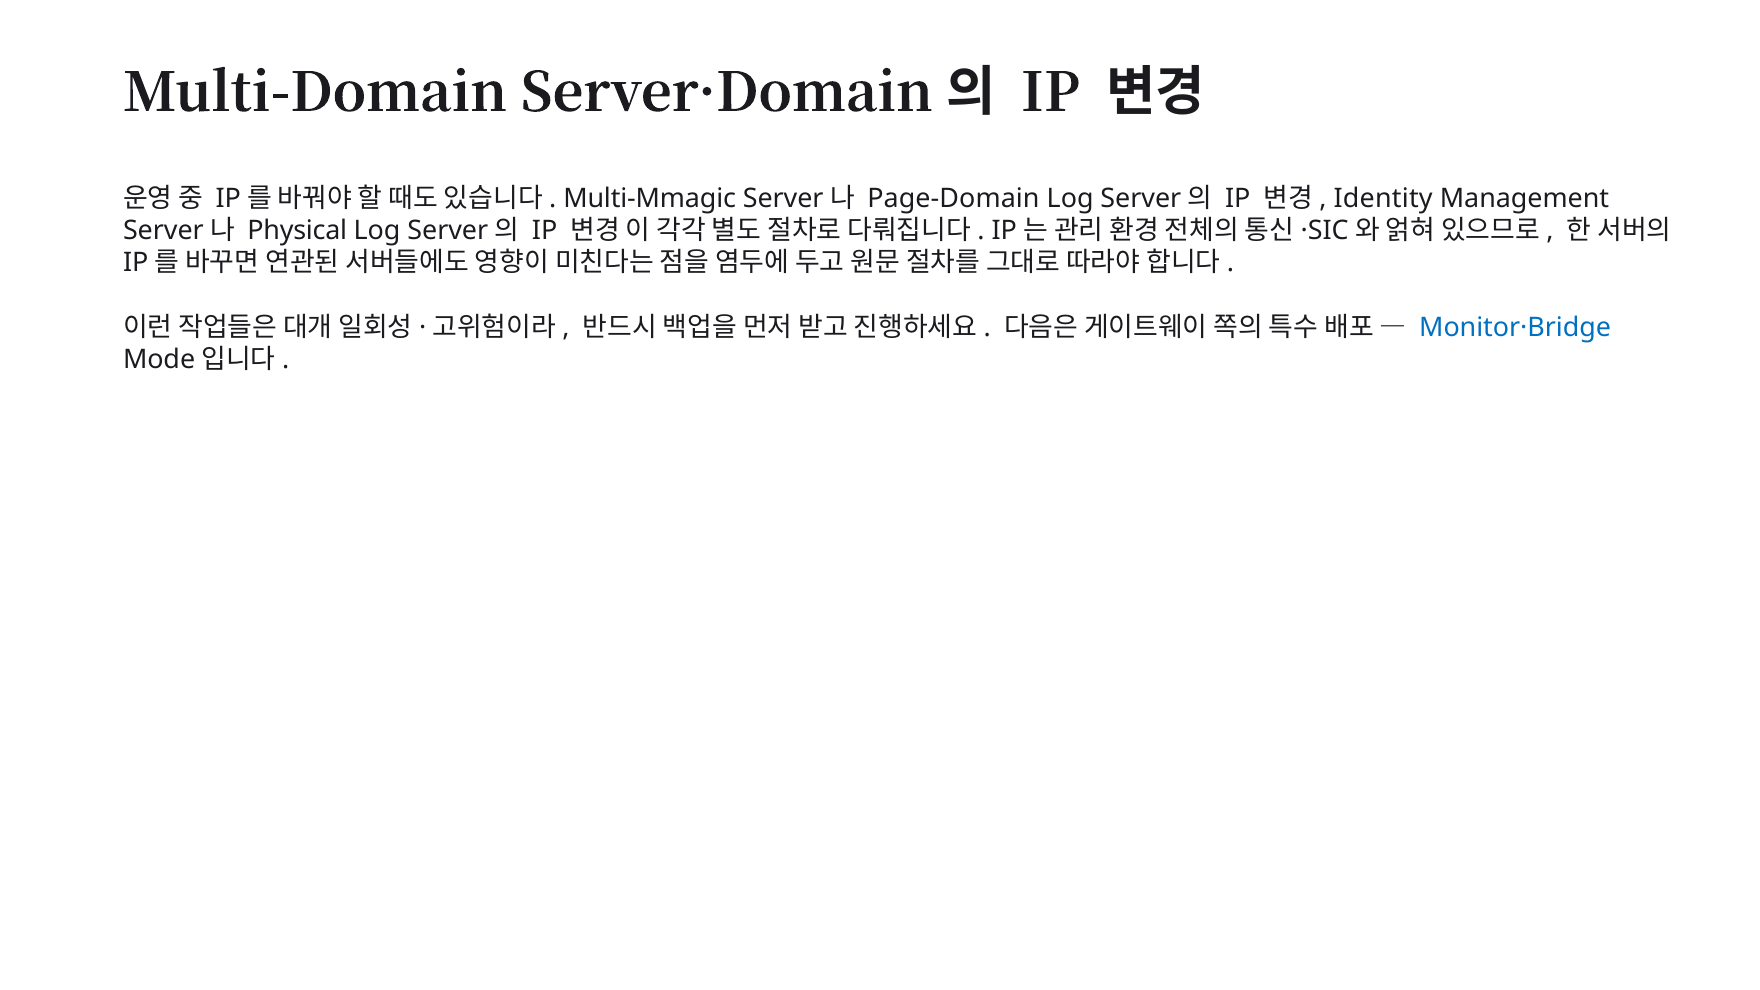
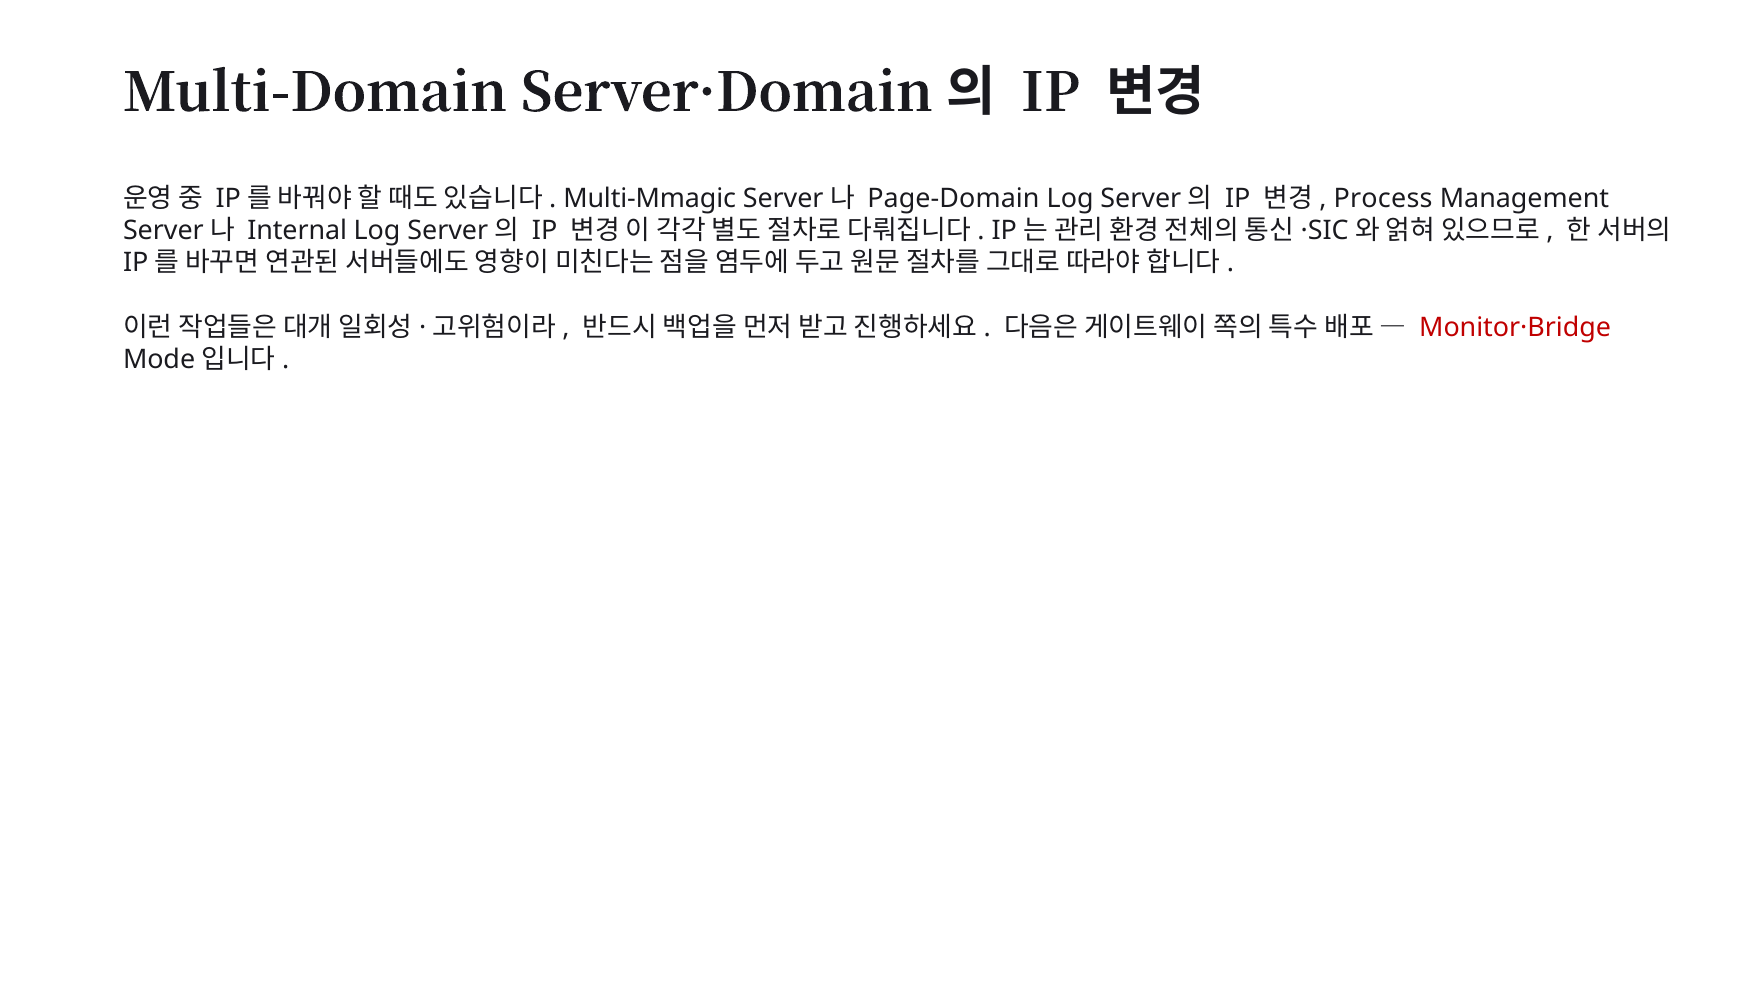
Identity: Identity -> Process
Physical: Physical -> Internal
Monitor·Bridge colour: blue -> red
